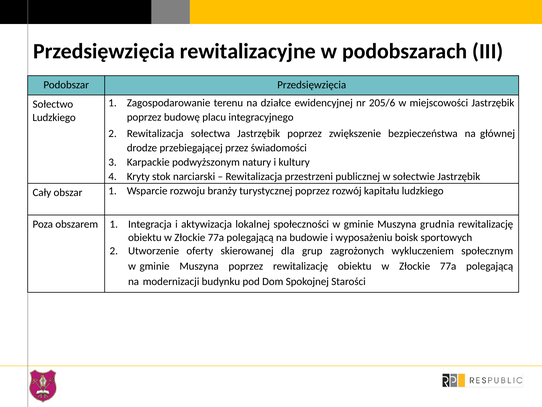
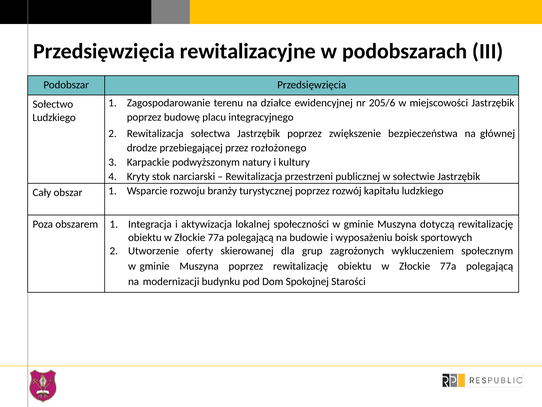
świadomości: świadomości -> rozłożonego
grudnia: grudnia -> dotyczą
